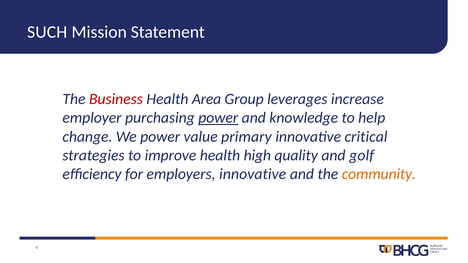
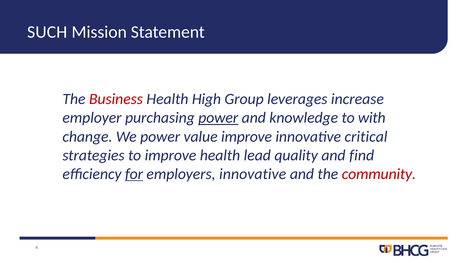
Area: Area -> High
help: help -> with
value primary: primary -> improve
high: high -> lead
golf: golf -> find
for underline: none -> present
community colour: orange -> red
